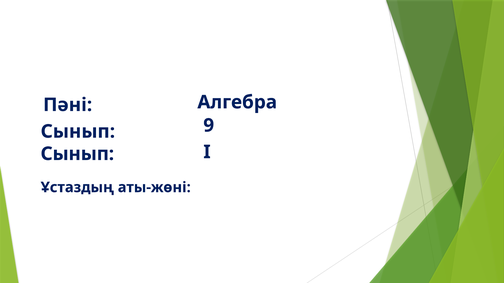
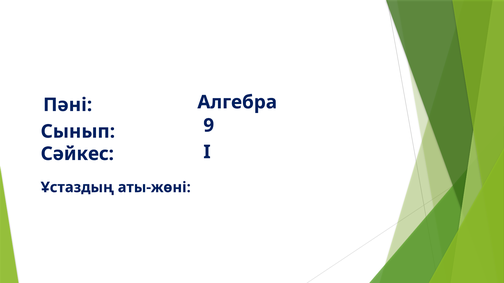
Сынып at (77, 154): Сынып -> Сәйкес
